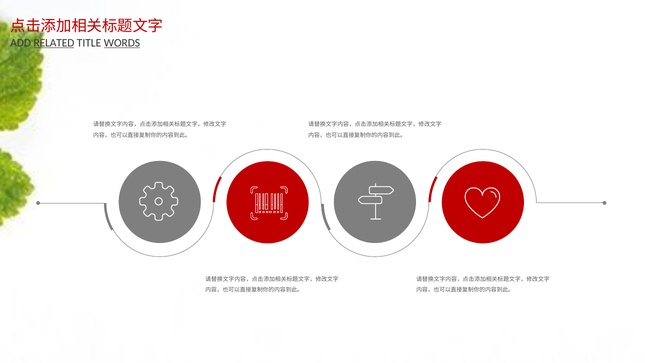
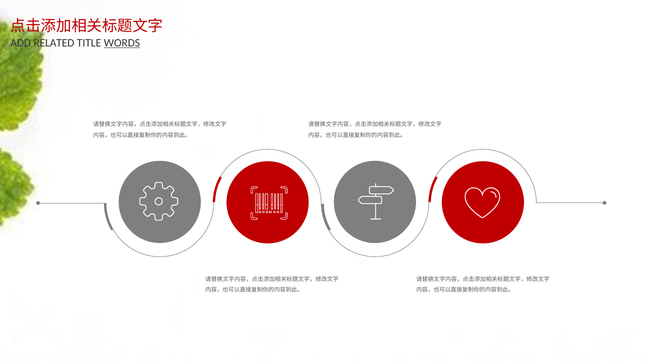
RELATED underline: present -> none
